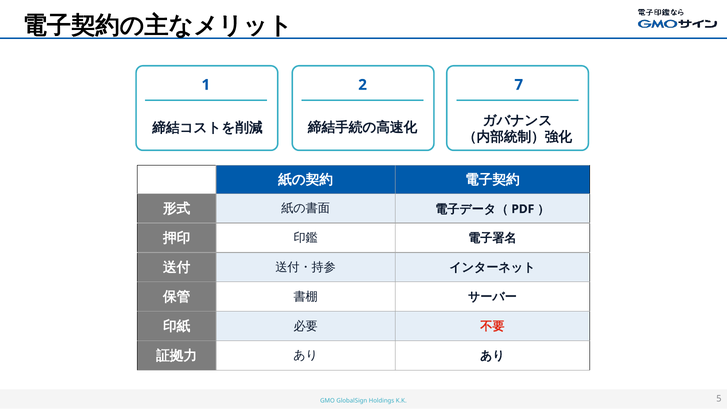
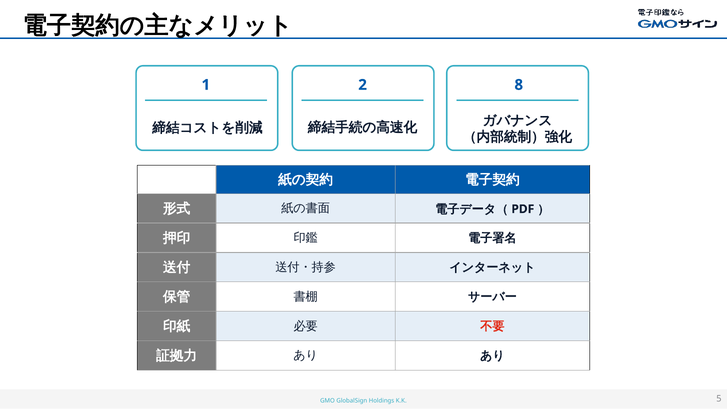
7: 7 -> 8
